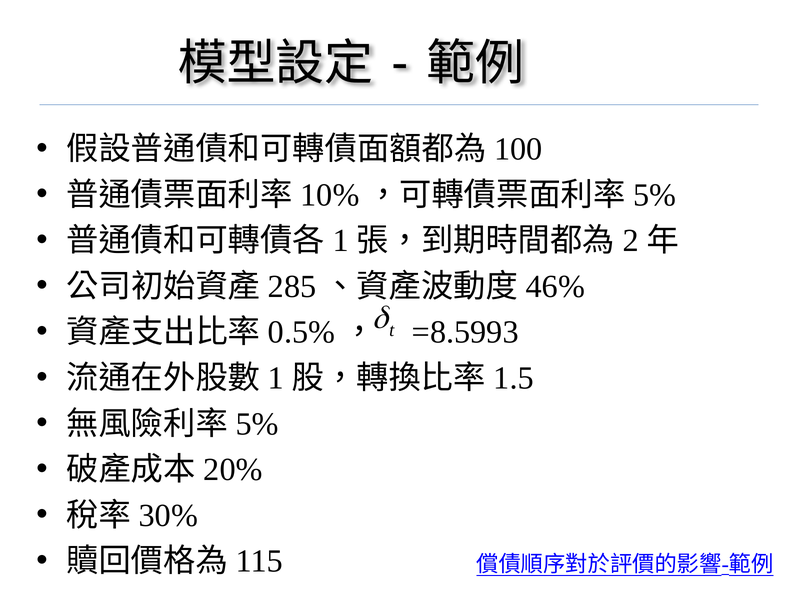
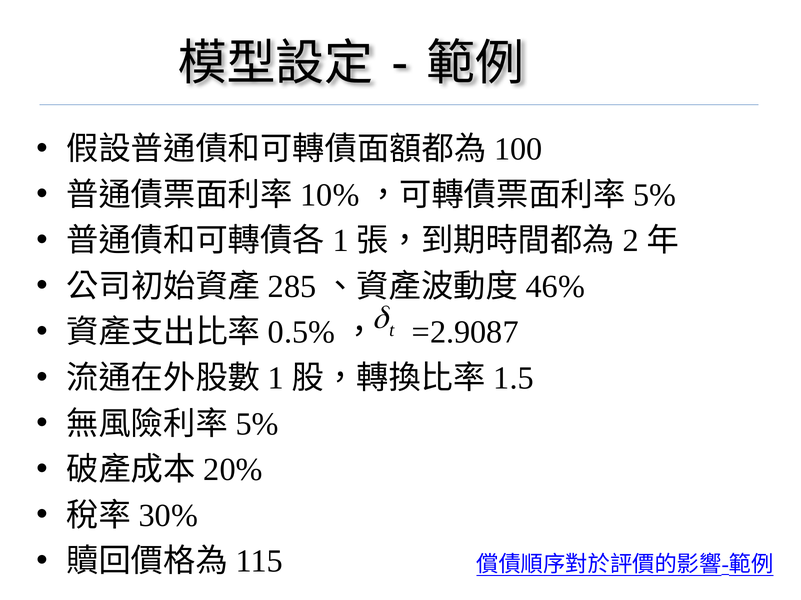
=8.5993: =8.5993 -> =2.9087
